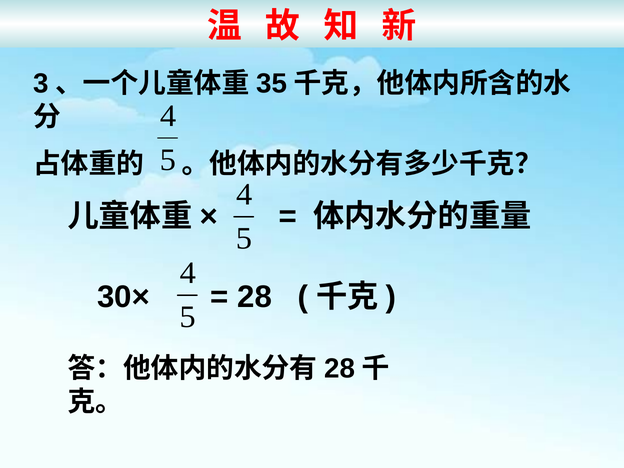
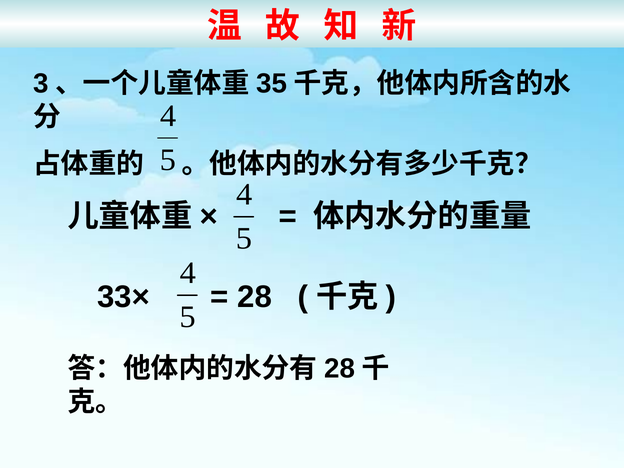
30×: 30× -> 33×
